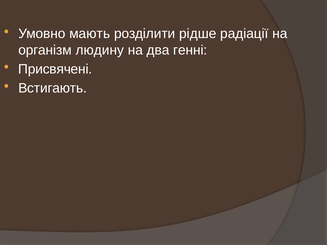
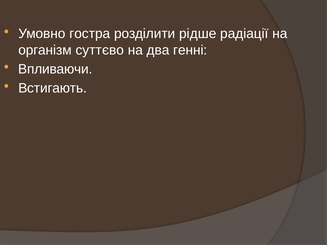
мають: мають -> гостра
людину: людину -> суттєво
Присвячені: Присвячені -> Впливаючи
